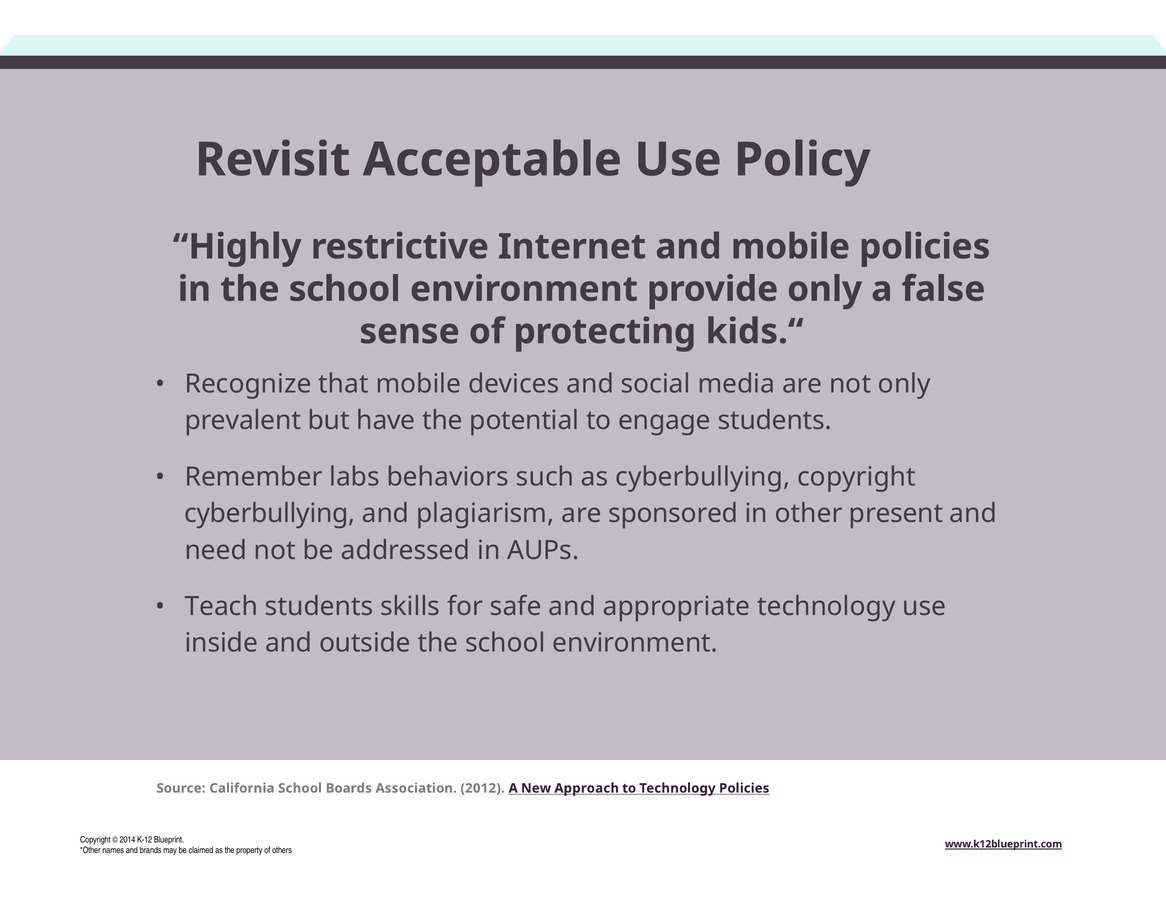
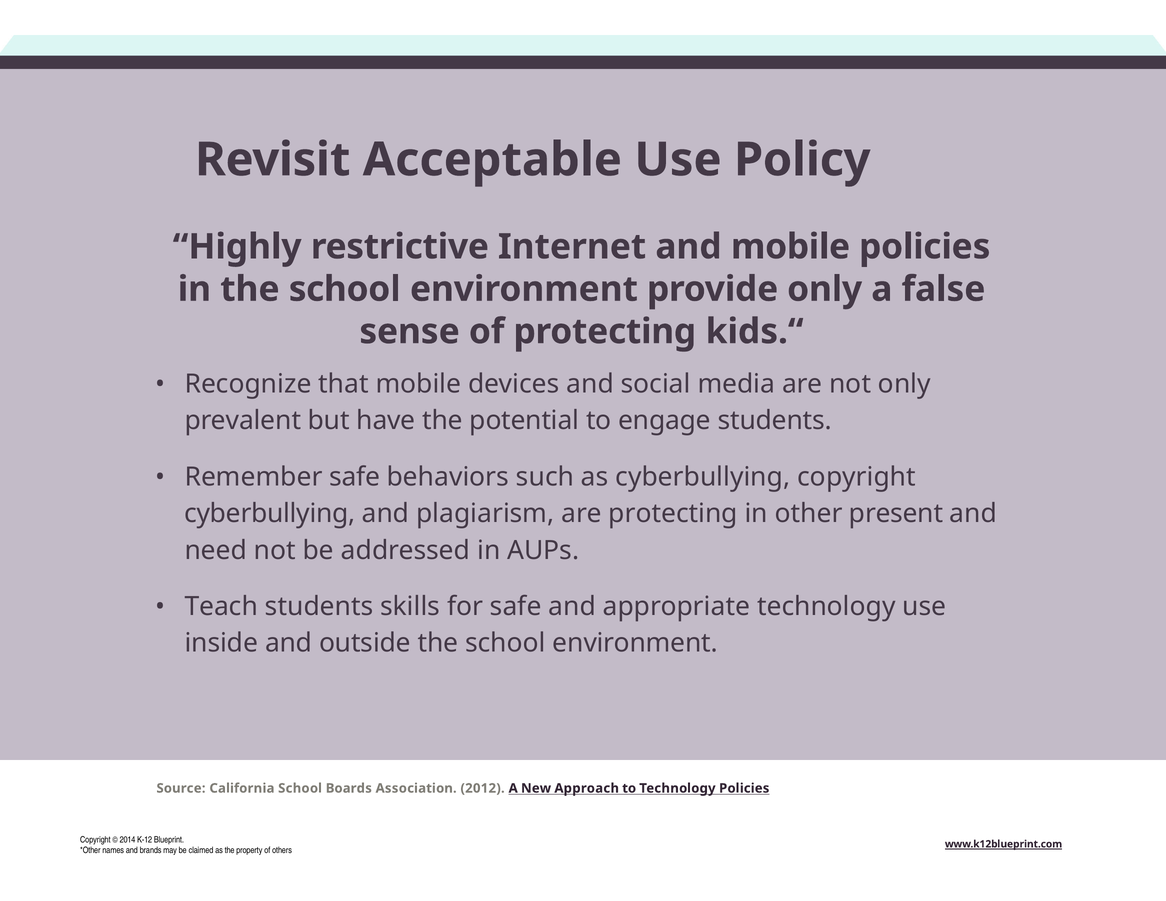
Remember labs: labs -> safe
are sponsored: sponsored -> protecting
